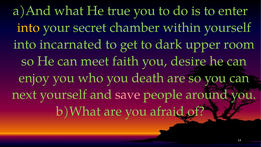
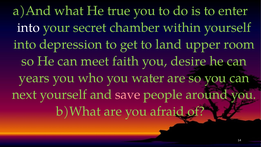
into at (28, 28) colour: yellow -> white
incarnated: incarnated -> depression
dark: dark -> land
enjoy: enjoy -> years
death: death -> water
